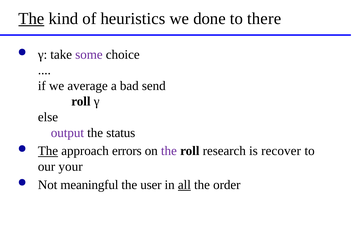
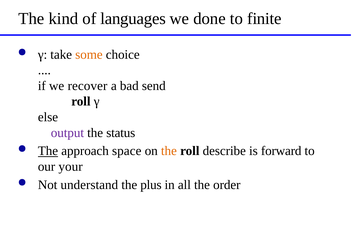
The at (31, 19) underline: present -> none
heuristics: heuristics -> languages
there: there -> finite
some colour: purple -> orange
average: average -> recover
errors: errors -> space
the at (169, 151) colour: purple -> orange
research: research -> describe
recover: recover -> forward
meaningful: meaningful -> understand
user: user -> plus
all underline: present -> none
